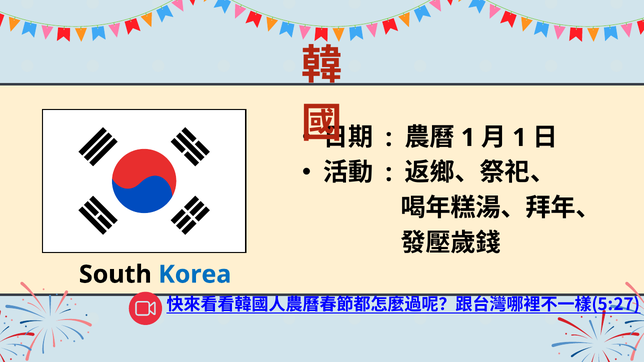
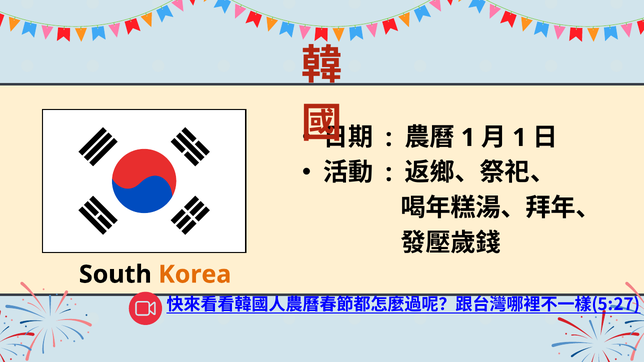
Korea colour: blue -> orange
